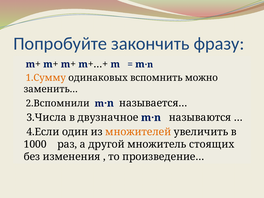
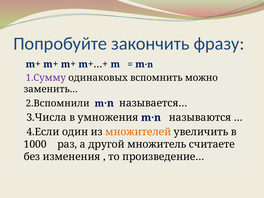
1.Сумму colour: orange -> purple
двузначное: двузначное -> умножения
стоящих: стоящих -> считаете
